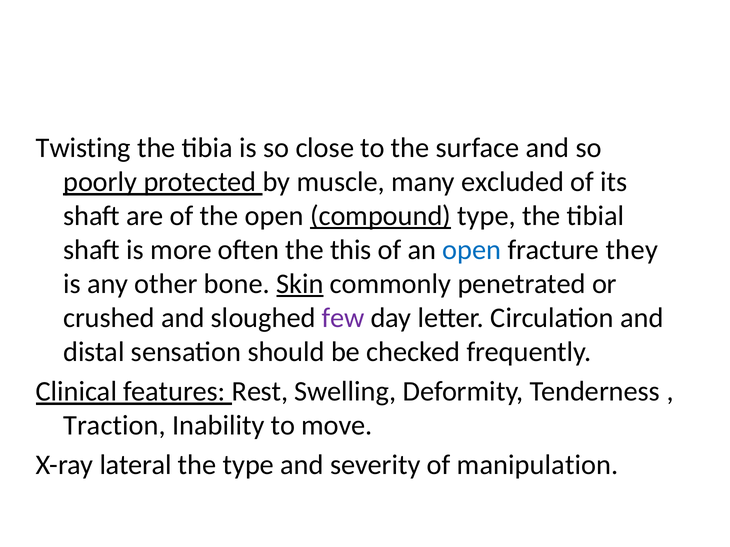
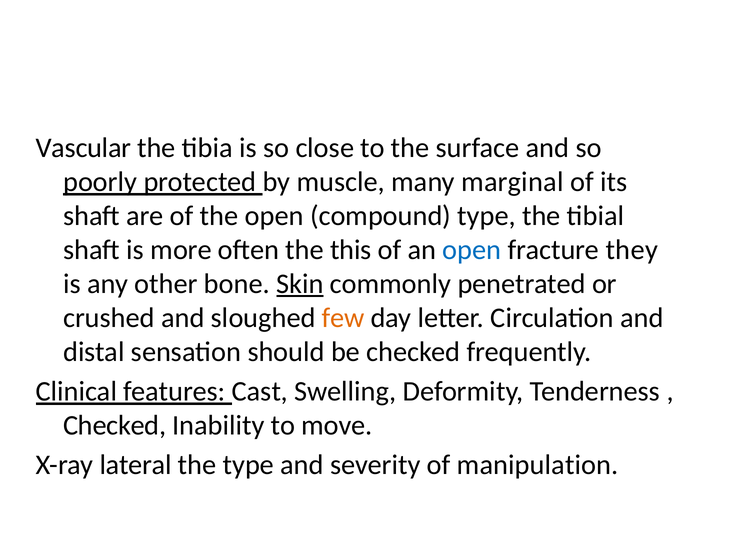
Twisting: Twisting -> Vascular
excluded: excluded -> marginal
compound underline: present -> none
few colour: purple -> orange
Rest: Rest -> Cast
Traction at (114, 426): Traction -> Checked
